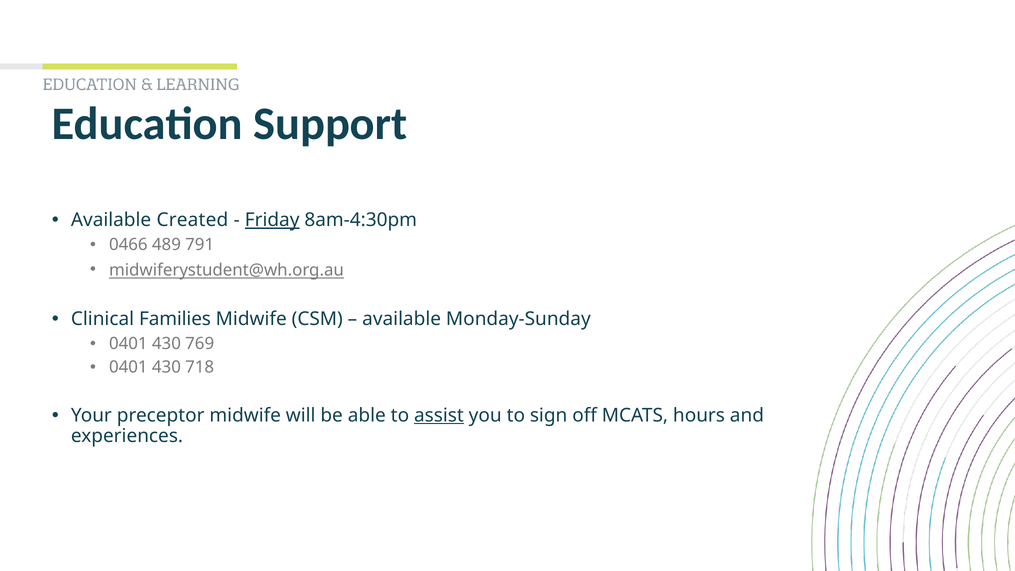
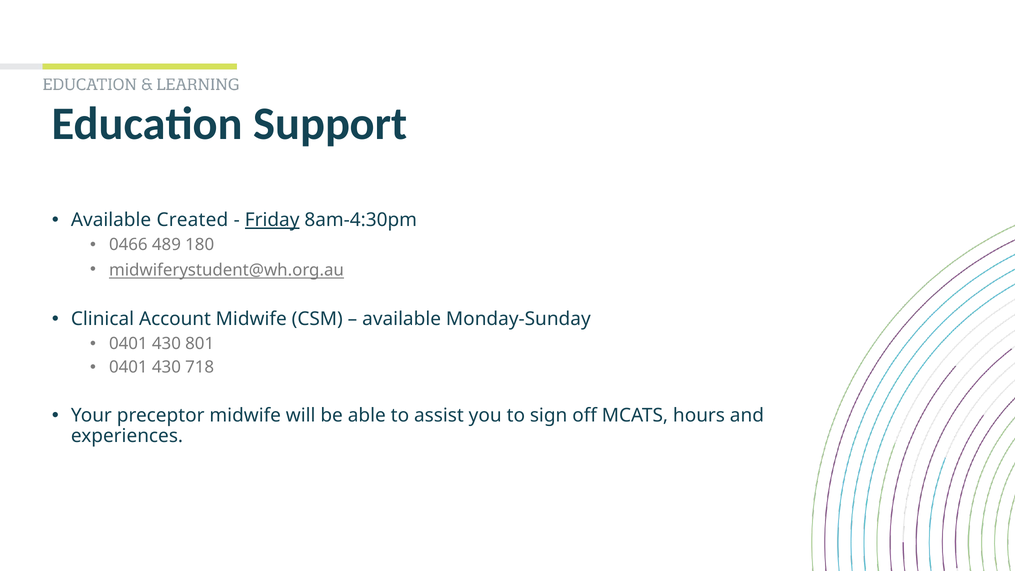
791: 791 -> 180
Families: Families -> Account
769: 769 -> 801
assist underline: present -> none
